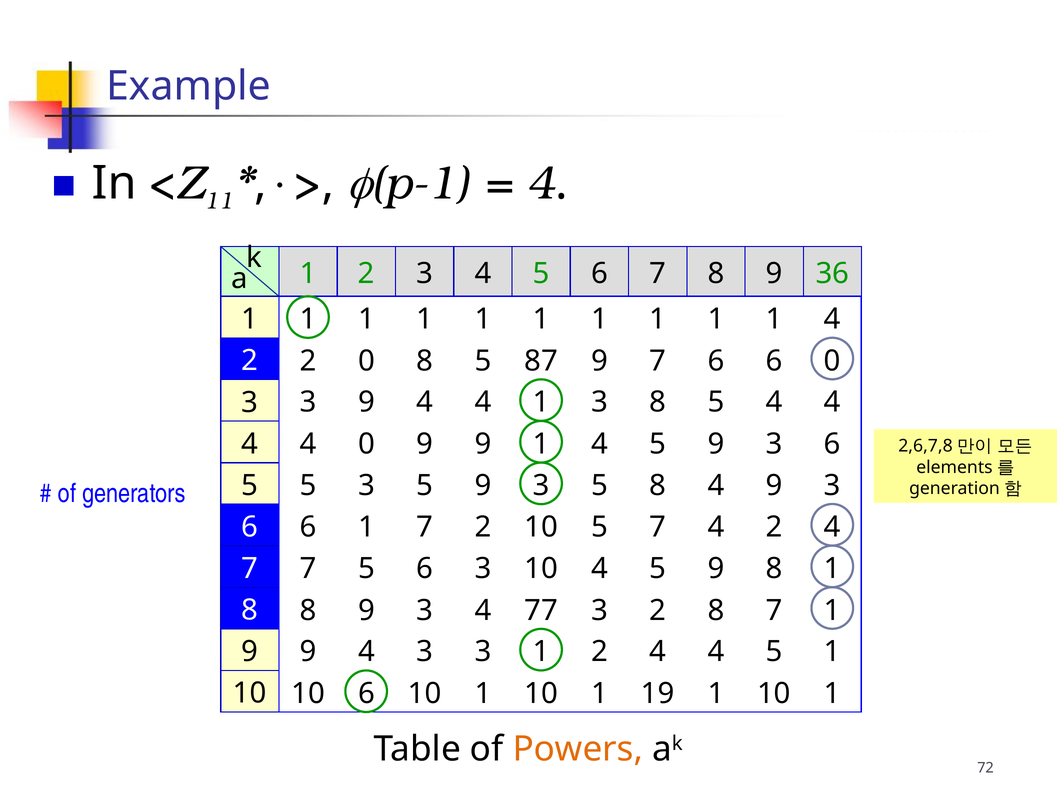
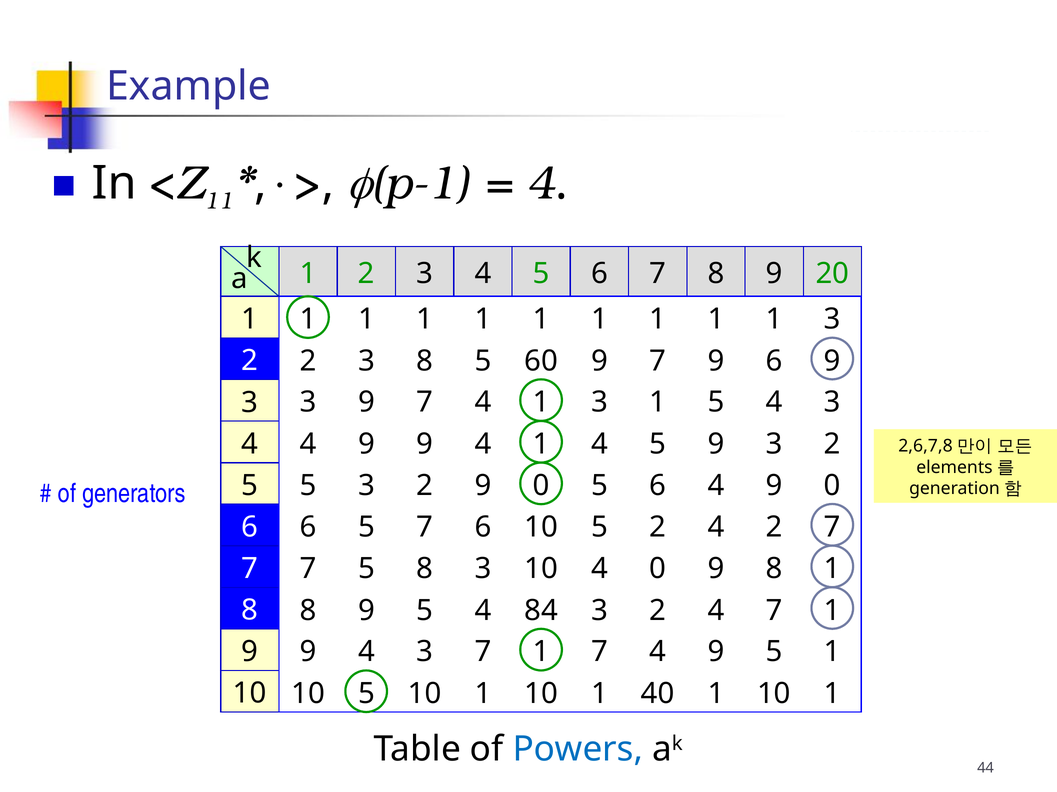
36: 36 -> 20
4 at (832, 319): 4 -> 3
0 at (366, 361): 0 -> 3
87: 87 -> 60
7 6: 6 -> 9
6 0: 0 -> 9
3 9 4: 4 -> 7
4 1 3 8: 8 -> 1
4 at (832, 403): 4 -> 3
0 at (366, 445): 0 -> 9
9 at (483, 445): 9 -> 4
6 at (832, 445): 6 -> 2
5 3 5: 5 -> 2
3 at (541, 486): 3 -> 0
5 8: 8 -> 6
3 at (832, 486): 3 -> 0
1 at (366, 528): 1 -> 5
7 2: 2 -> 6
5 7: 7 -> 2
4 at (832, 528): 4 -> 7
5 6: 6 -> 8
10 4 5: 5 -> 0
8 9 3: 3 -> 5
77: 77 -> 84
3 2 8: 8 -> 4
3 3: 3 -> 7
2 at (600, 652): 2 -> 7
4 at (716, 652): 4 -> 9
6 at (366, 694): 6 -> 5
19: 19 -> 40
Powers colour: orange -> blue
72: 72 -> 44
